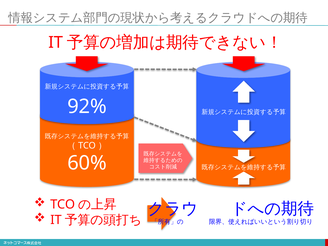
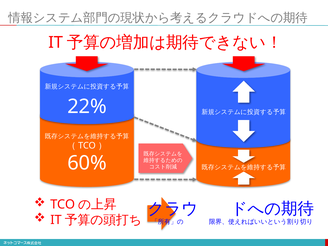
92%: 92% -> 22%
